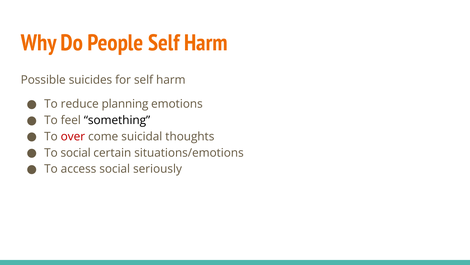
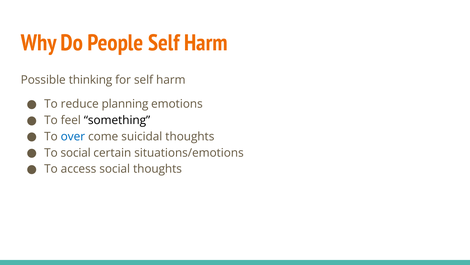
suicides: suicides -> thinking
over colour: red -> blue
social seriously: seriously -> thoughts
